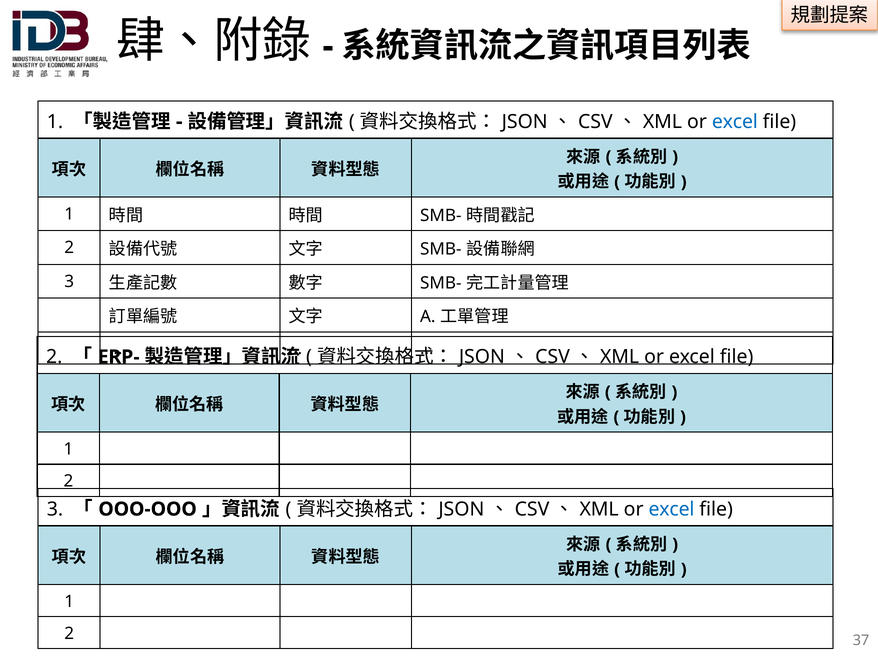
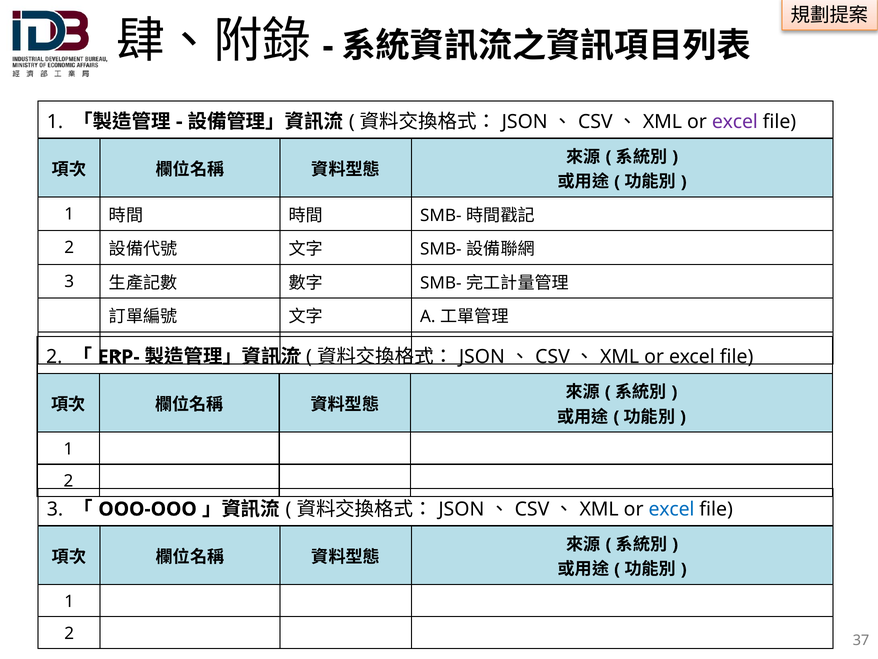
excel at (735, 122) colour: blue -> purple
